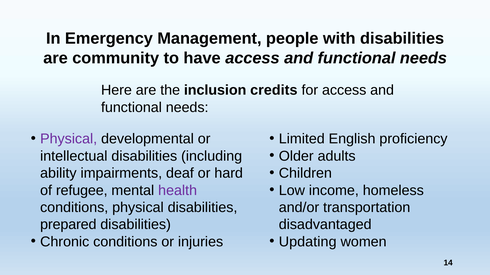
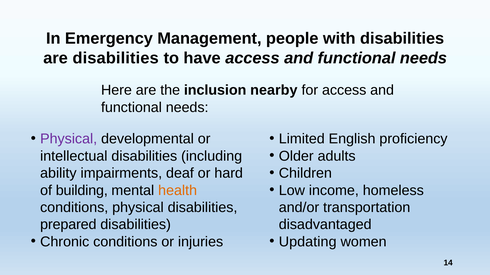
are community: community -> disabilities
credits: credits -> nearby
refugee: refugee -> building
health colour: purple -> orange
